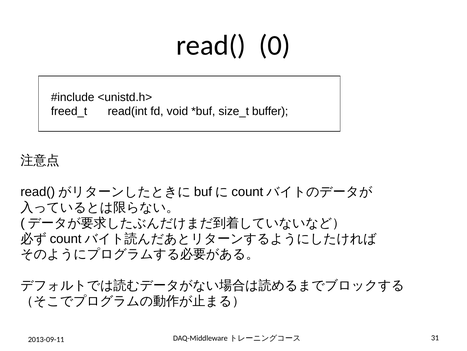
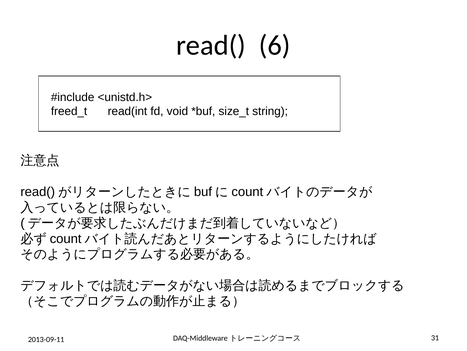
0: 0 -> 6
buffer: buffer -> string
